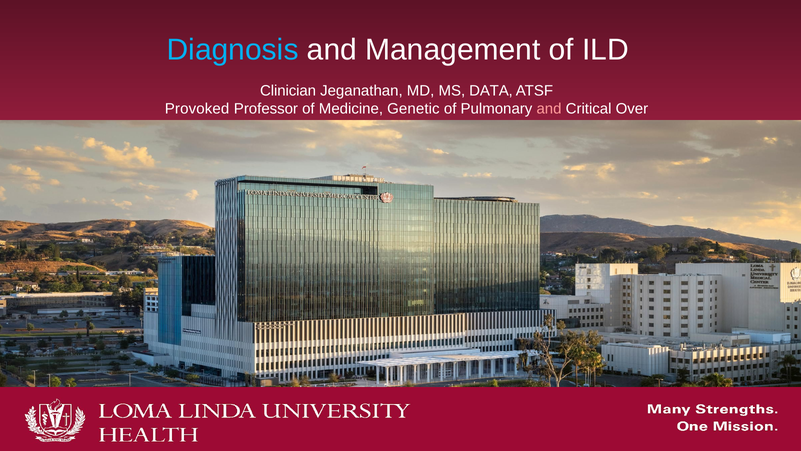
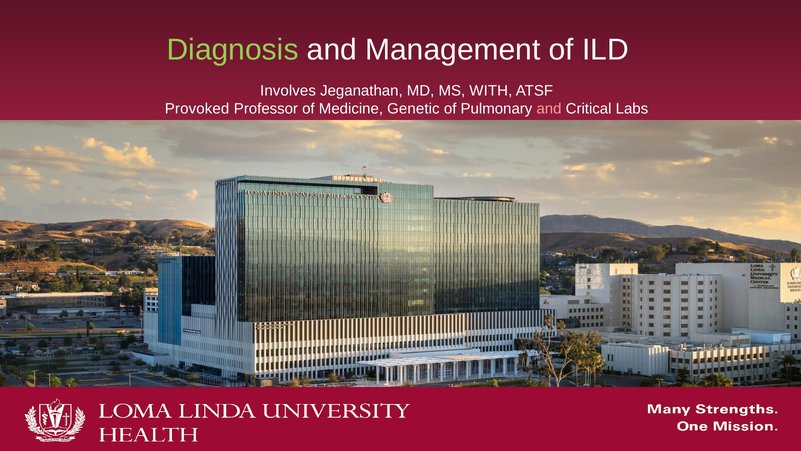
Diagnosis colour: light blue -> light green
Clinician: Clinician -> Involves
DATA: DATA -> WITH
Over: Over -> Labs
